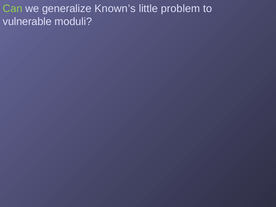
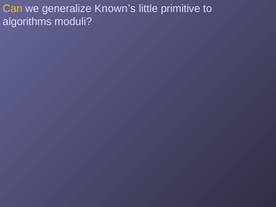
Can colour: light green -> yellow
problem: problem -> primitive
vulnerable: vulnerable -> algorithms
